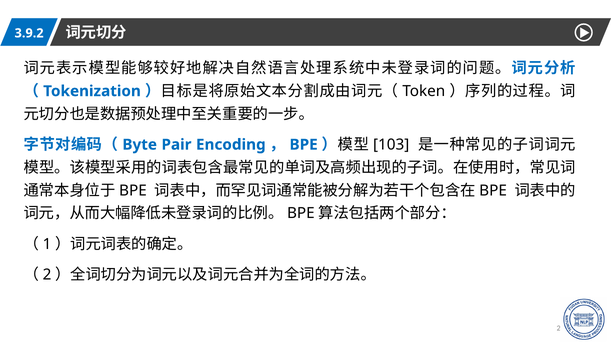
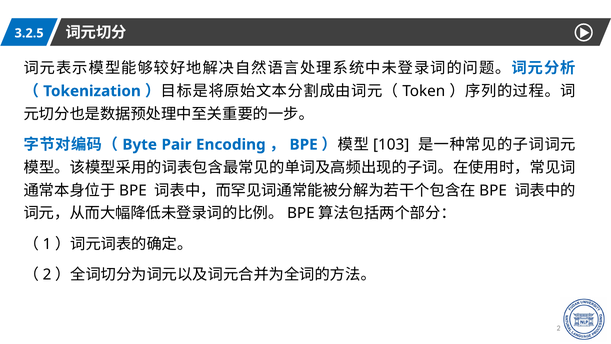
3.9.2: 3.9.2 -> 3.2.5
